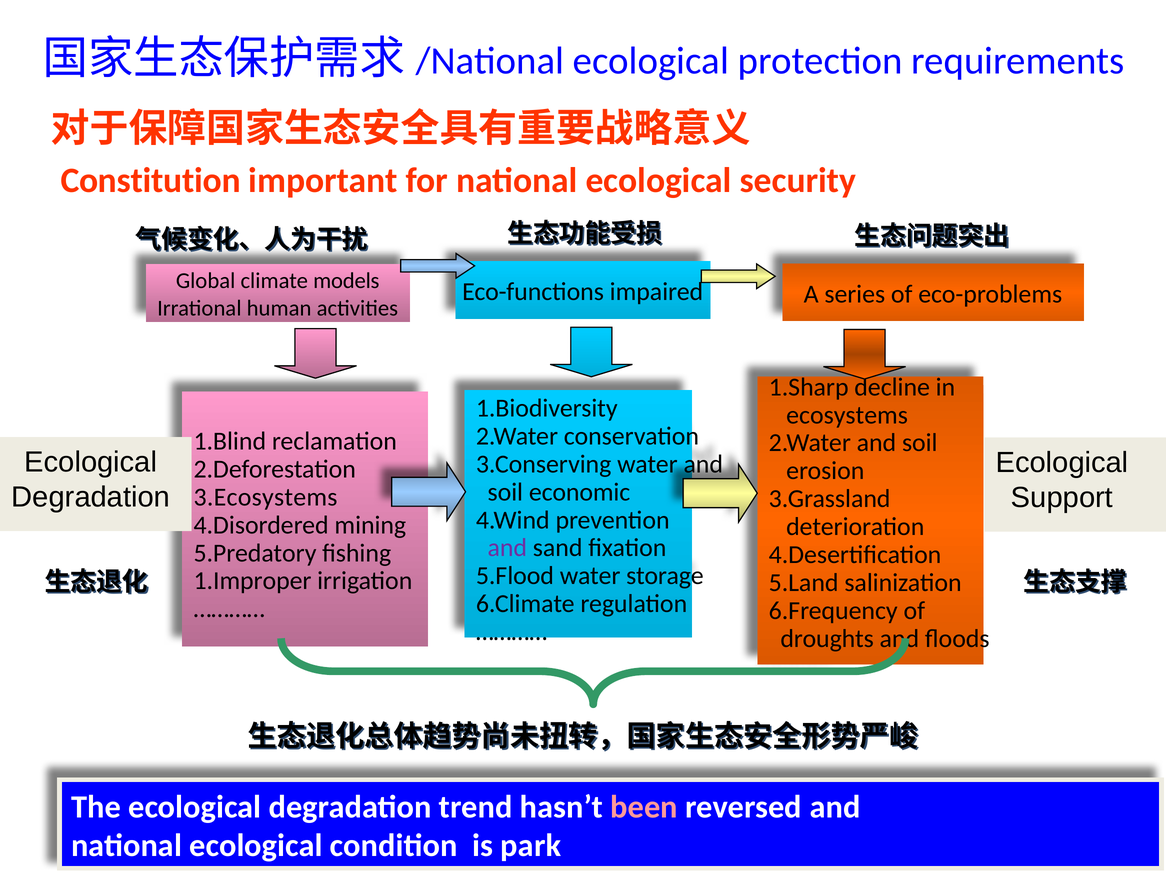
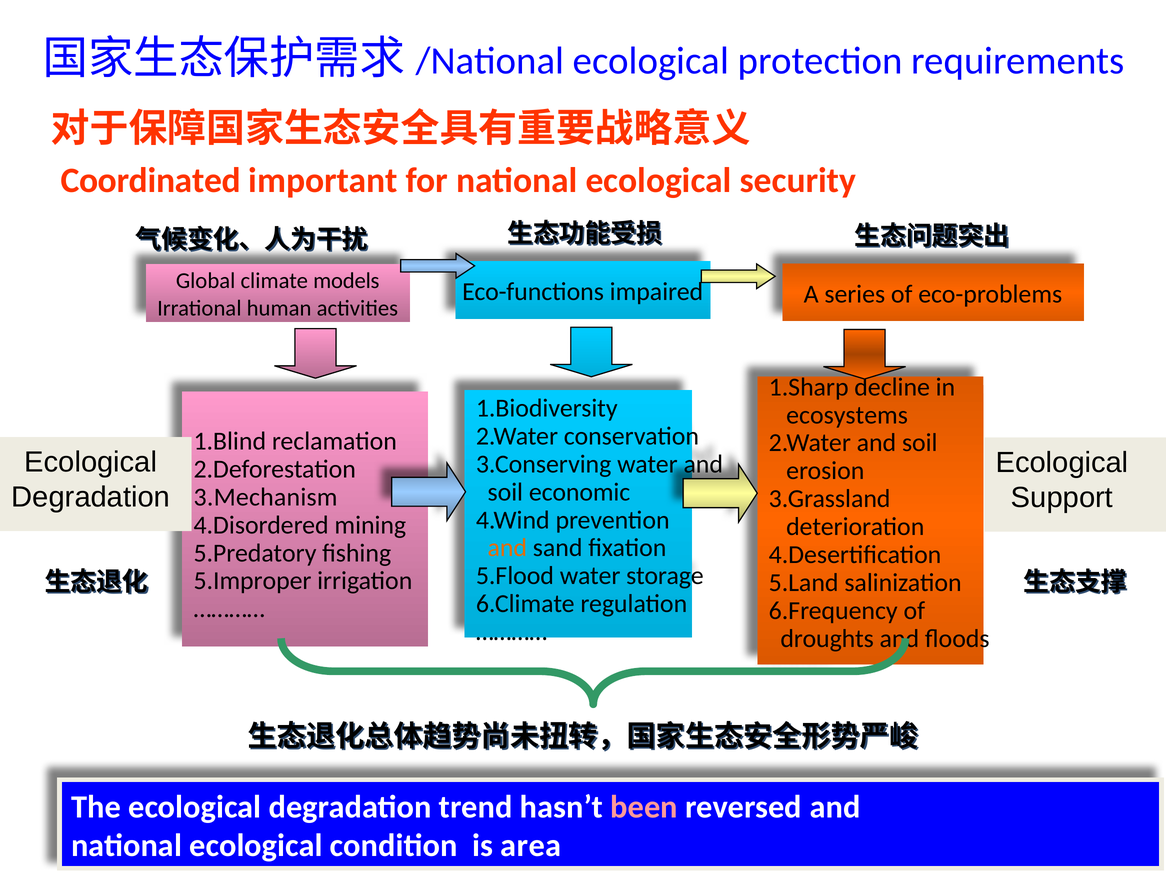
Constitution: Constitution -> Coordinated
3.Ecosystems: 3.Ecosystems -> 3.Mechanism
and at (507, 548) colour: purple -> orange
1.Improper: 1.Improper -> 5.Improper
park: park -> area
